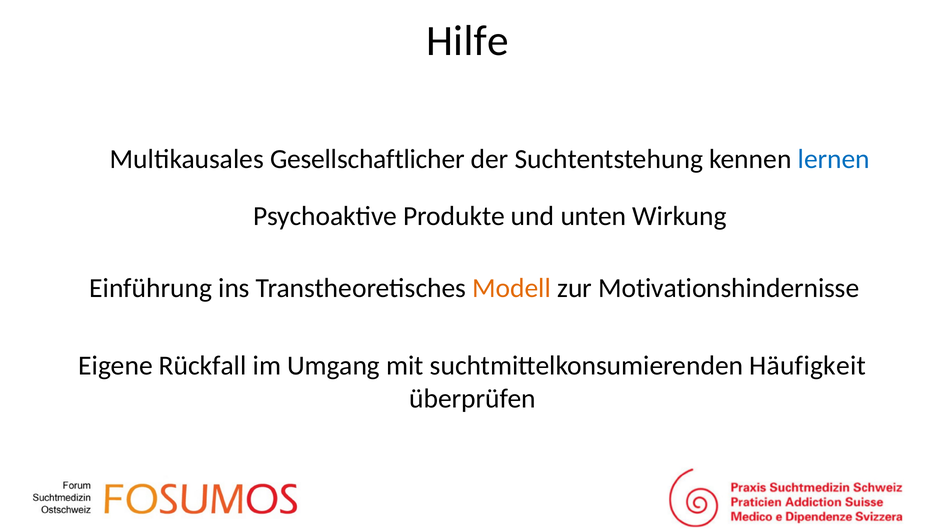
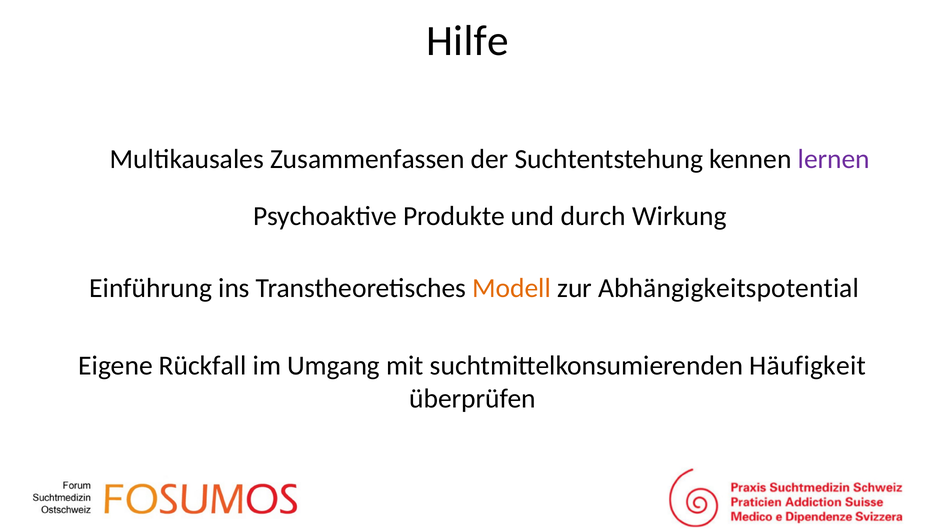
Gesellschaftlicher: Gesellschaftlicher -> Zusammenfassen
lernen colour: blue -> purple
unten: unten -> durch
Motivationshindernisse: Motivationshindernisse -> Abhängigkeitspotential
